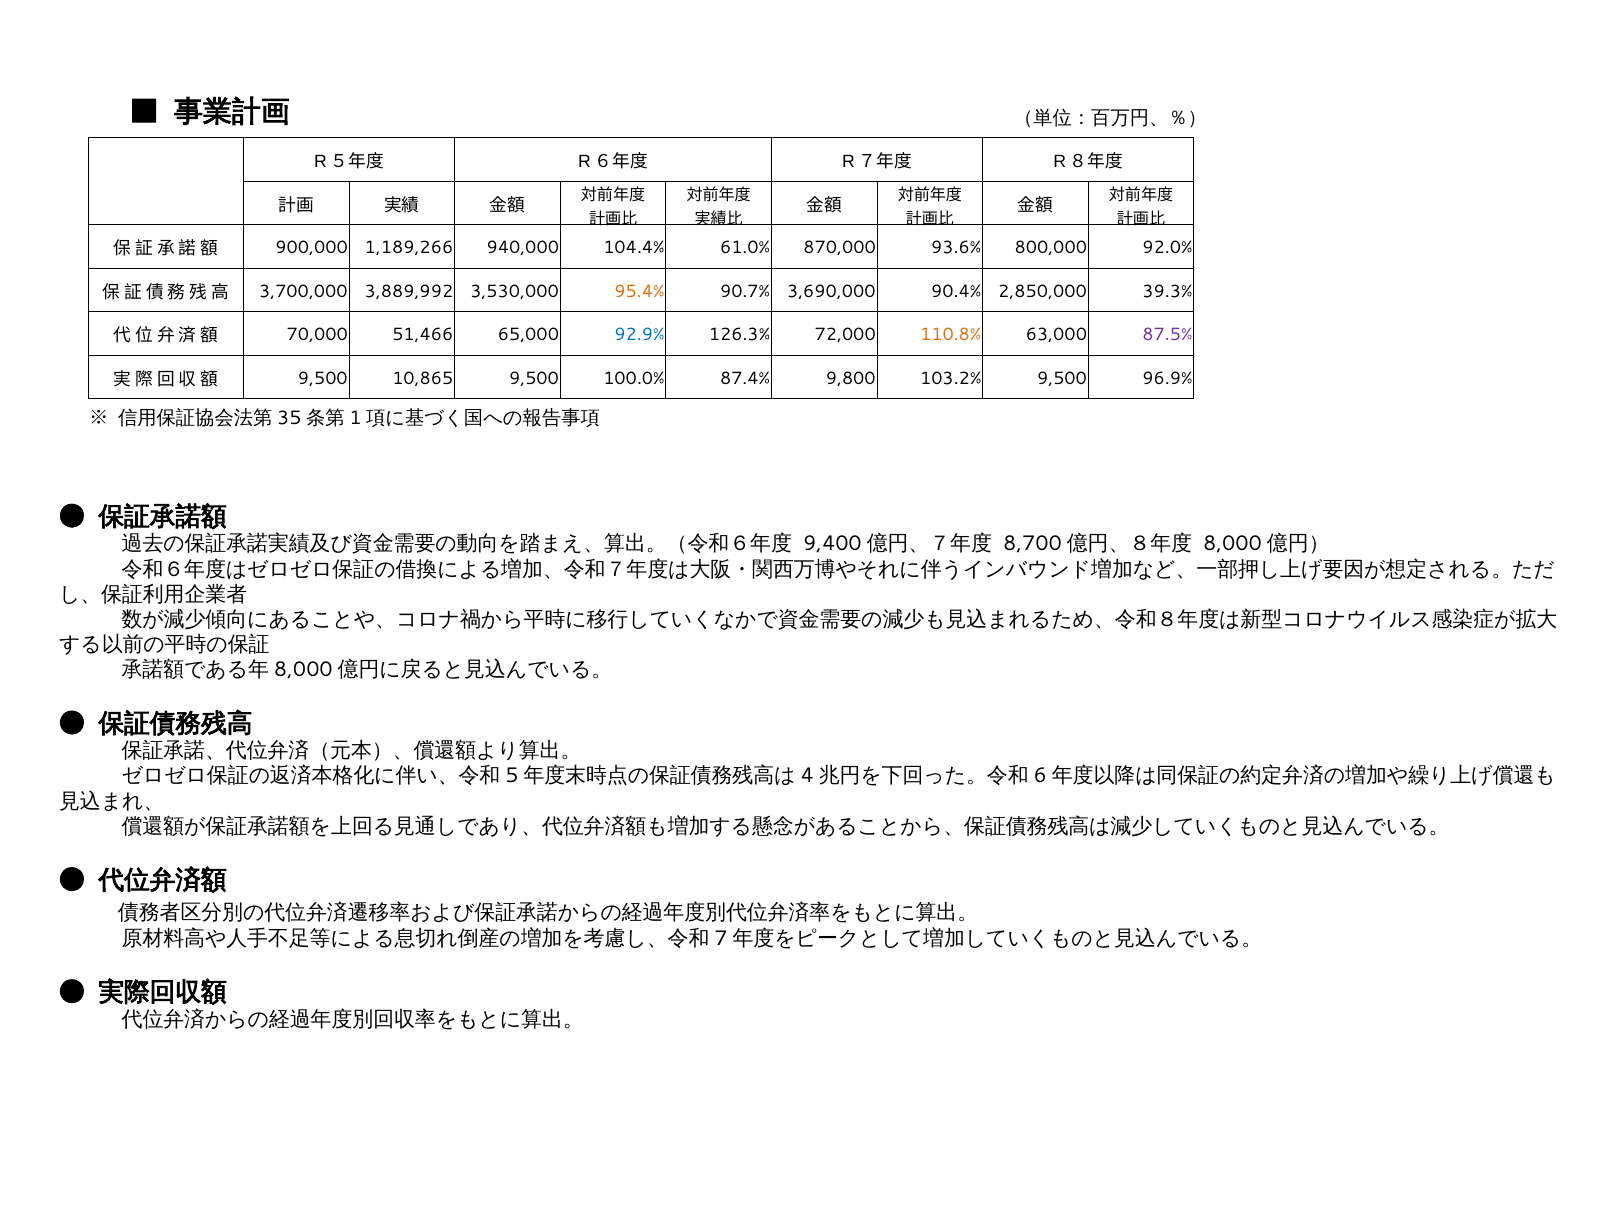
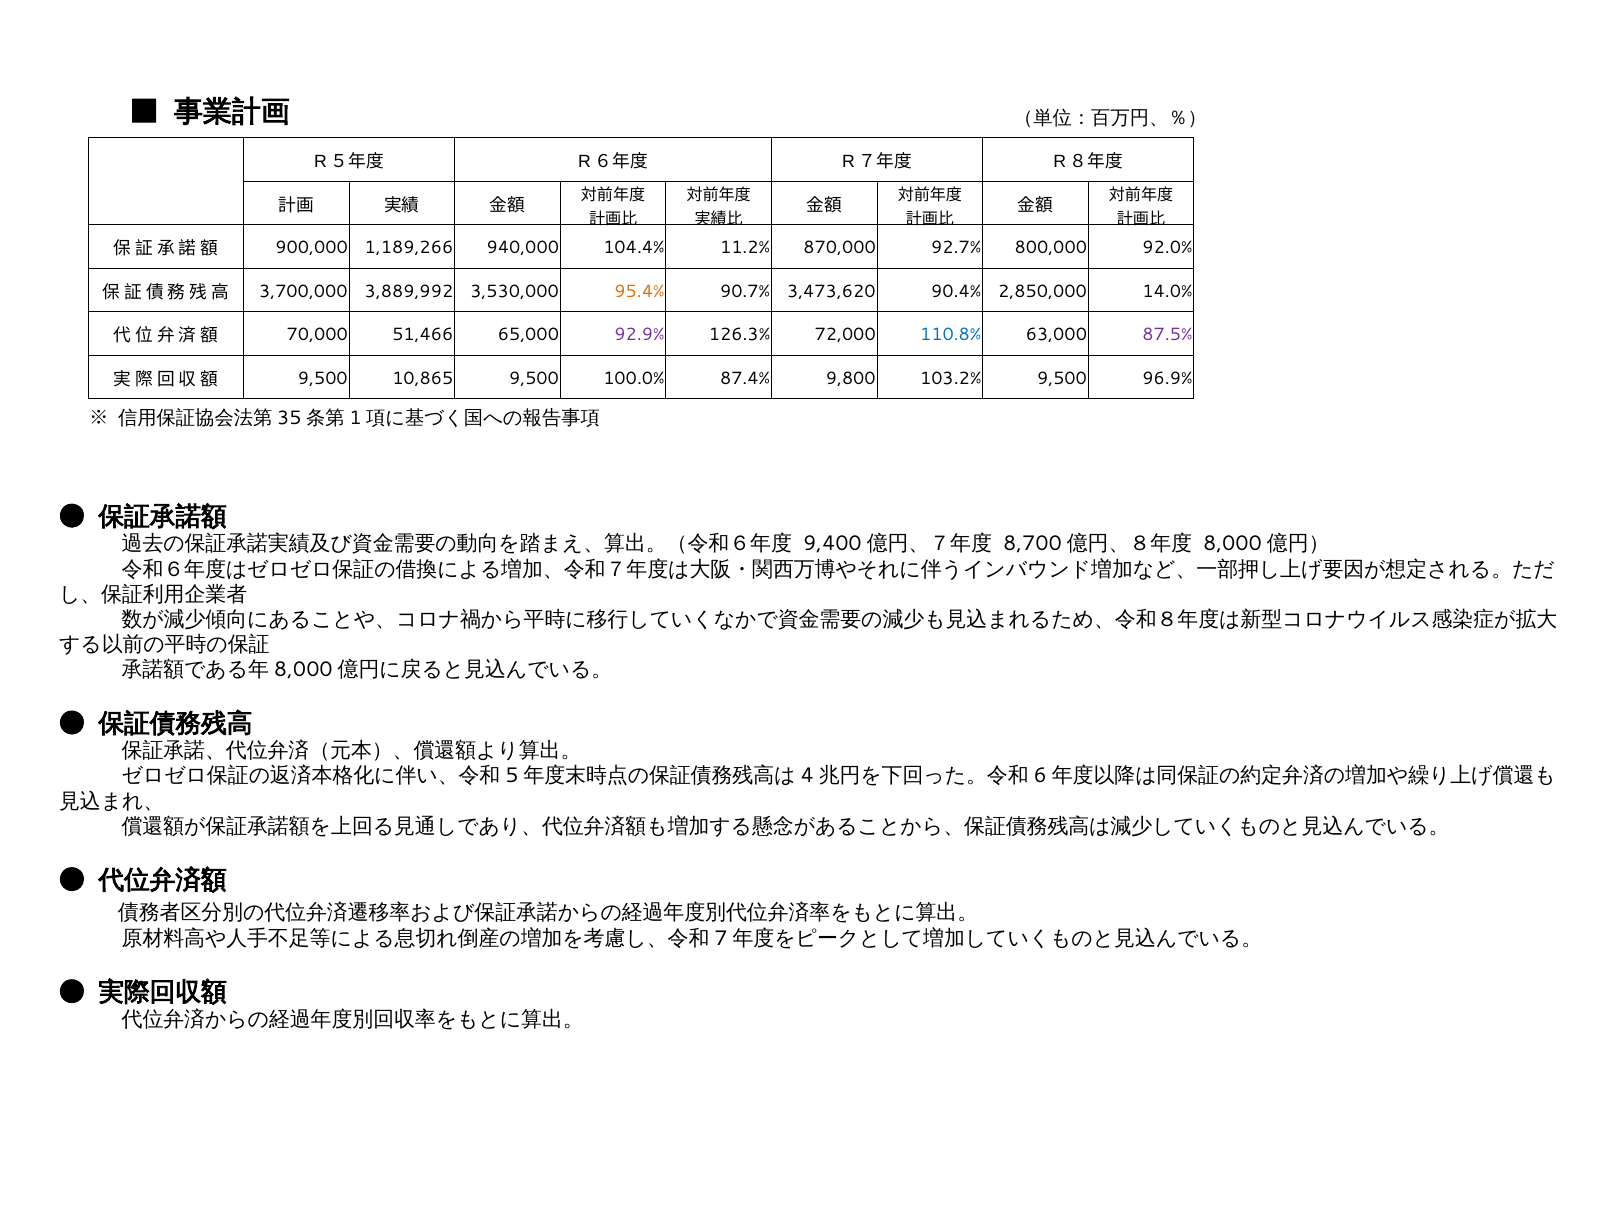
61.0%: 61.0% -> 11.2%
93.6%: 93.6% -> 92.7%
3,690,000: 3,690,000 -> 3,473,620
39.3%: 39.3% -> 14.0%
92.9% colour: blue -> purple
110.8% colour: orange -> blue
